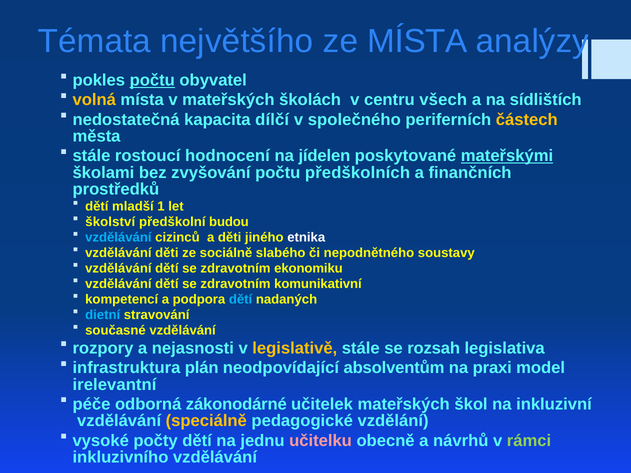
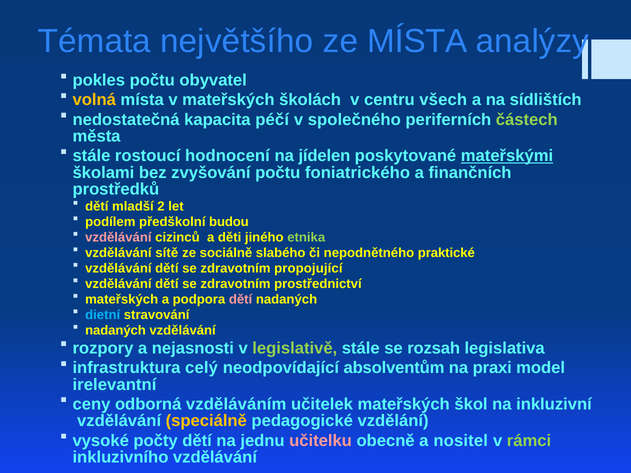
počtu at (152, 80) underline: present -> none
dílčí: dílčí -> péčí
částech colour: yellow -> light green
předškolních: předškolních -> foniatrického
1: 1 -> 2
školství: školství -> podílem
vzdělávání at (118, 237) colour: light blue -> pink
etnika colour: white -> light green
vzdělávání děti: děti -> sítě
soustavy: soustavy -> praktické
ekonomiku: ekonomiku -> propojující
komunikativní: komunikativní -> prostřednictví
kompetencí at (122, 299): kompetencí -> mateřských
dětí at (241, 299) colour: light blue -> pink
současné at (115, 330): současné -> nadaných
legislativě colour: yellow -> light green
plán: plán -> celý
péče: péče -> ceny
zákonodárné: zákonodárné -> vzděláváním
návrhů: návrhů -> nositel
